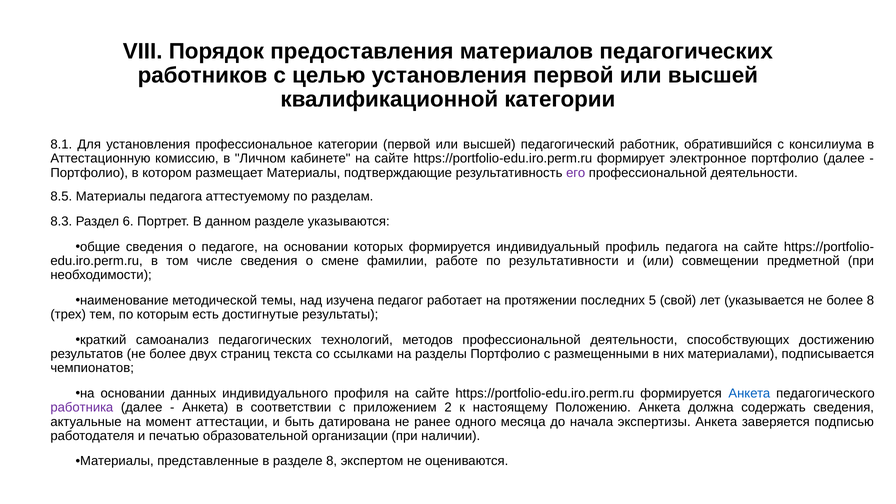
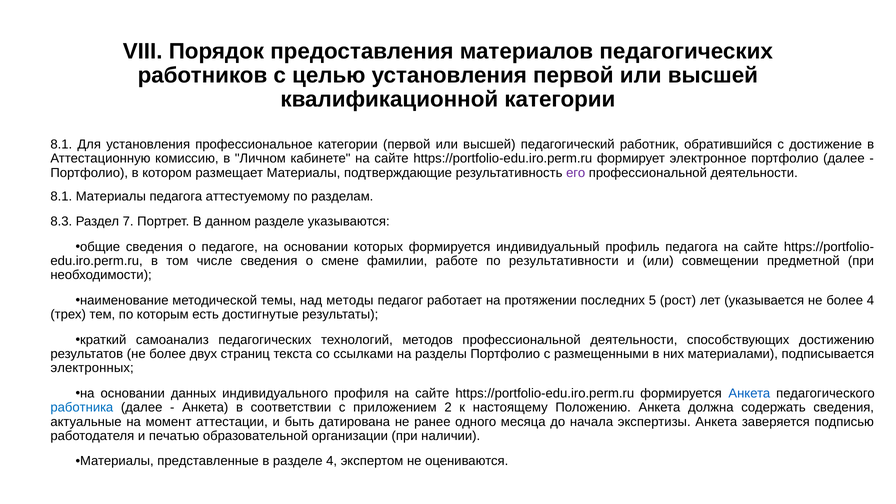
консилиума: консилиума -> достижение
8.5 at (61, 196): 8.5 -> 8.1
6: 6 -> 7
изучена: изучена -> методы
свой: свой -> рост
более 8: 8 -> 4
чемпионатов: чемпионатов -> электронных
работника colour: purple -> blue
разделе 8: 8 -> 4
